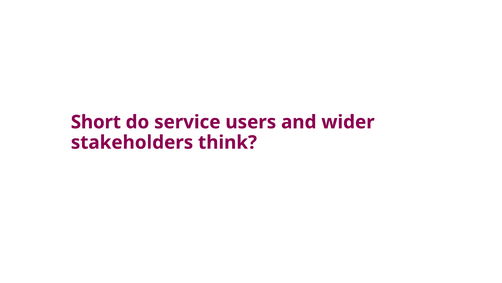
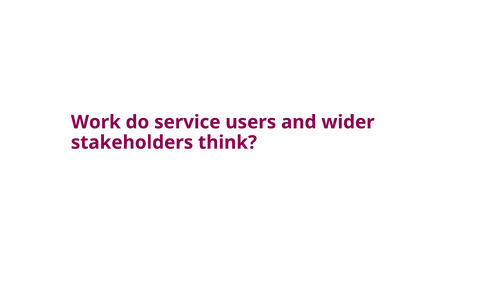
Short: Short -> Work
